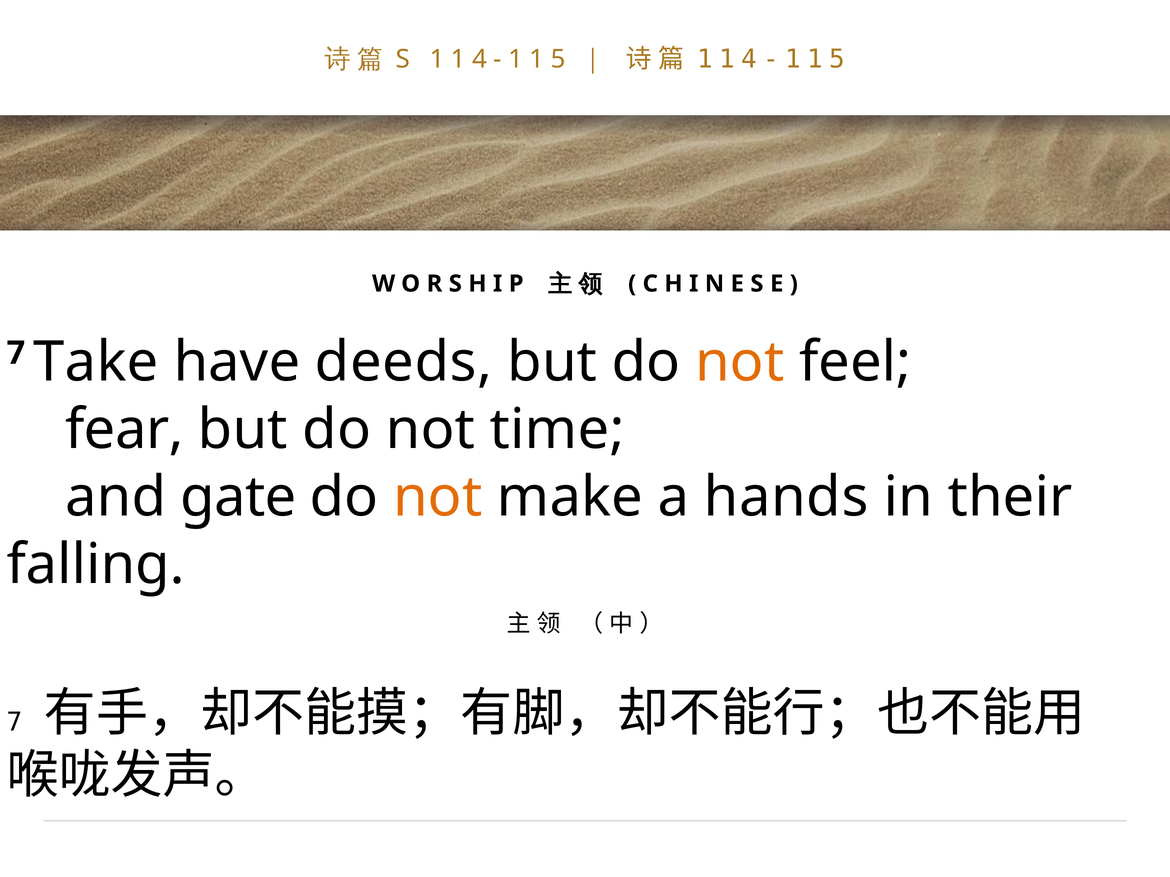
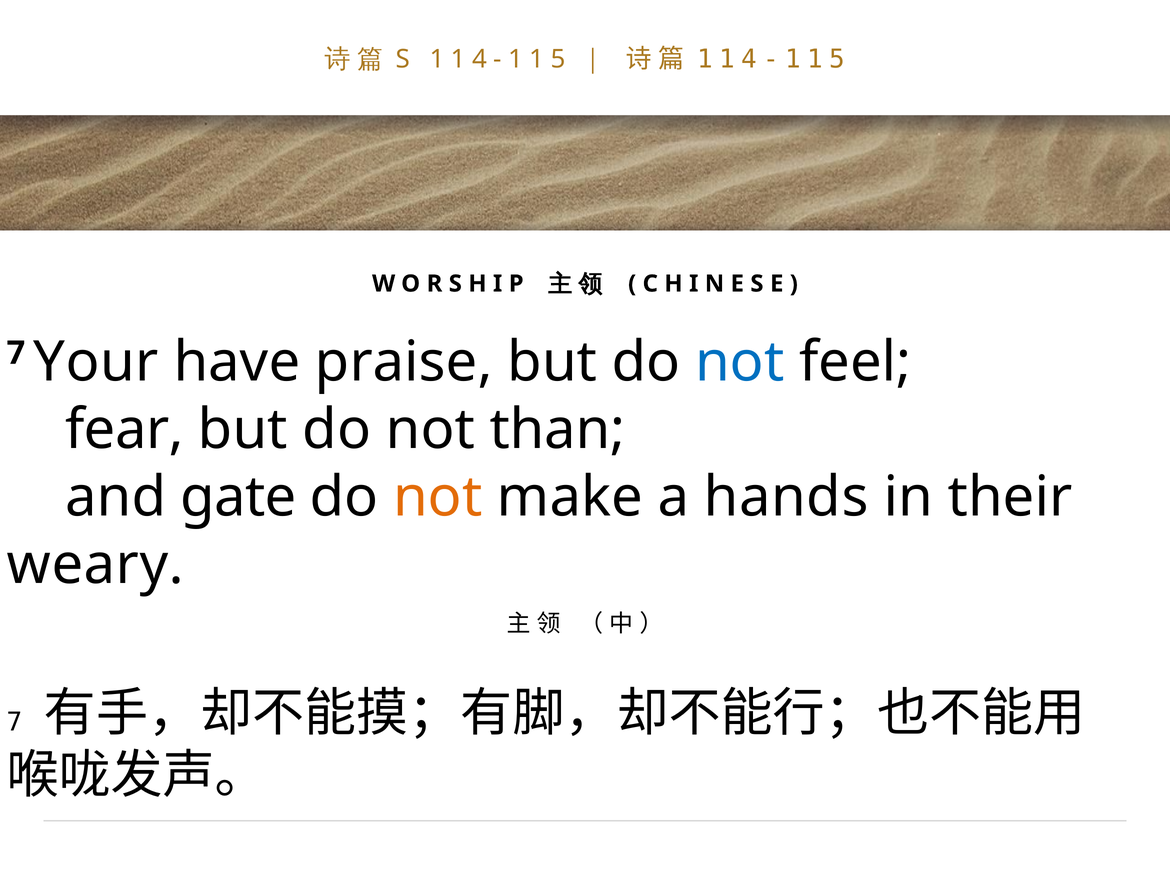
Take: Take -> Your
deeds: deeds -> praise
not at (740, 362) colour: orange -> blue
time: time -> than
falling: falling -> weary
